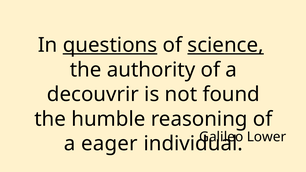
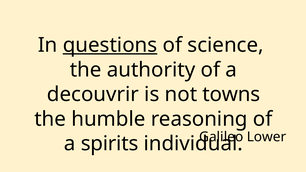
science underline: present -> none
found: found -> towns
eager: eager -> spirits
